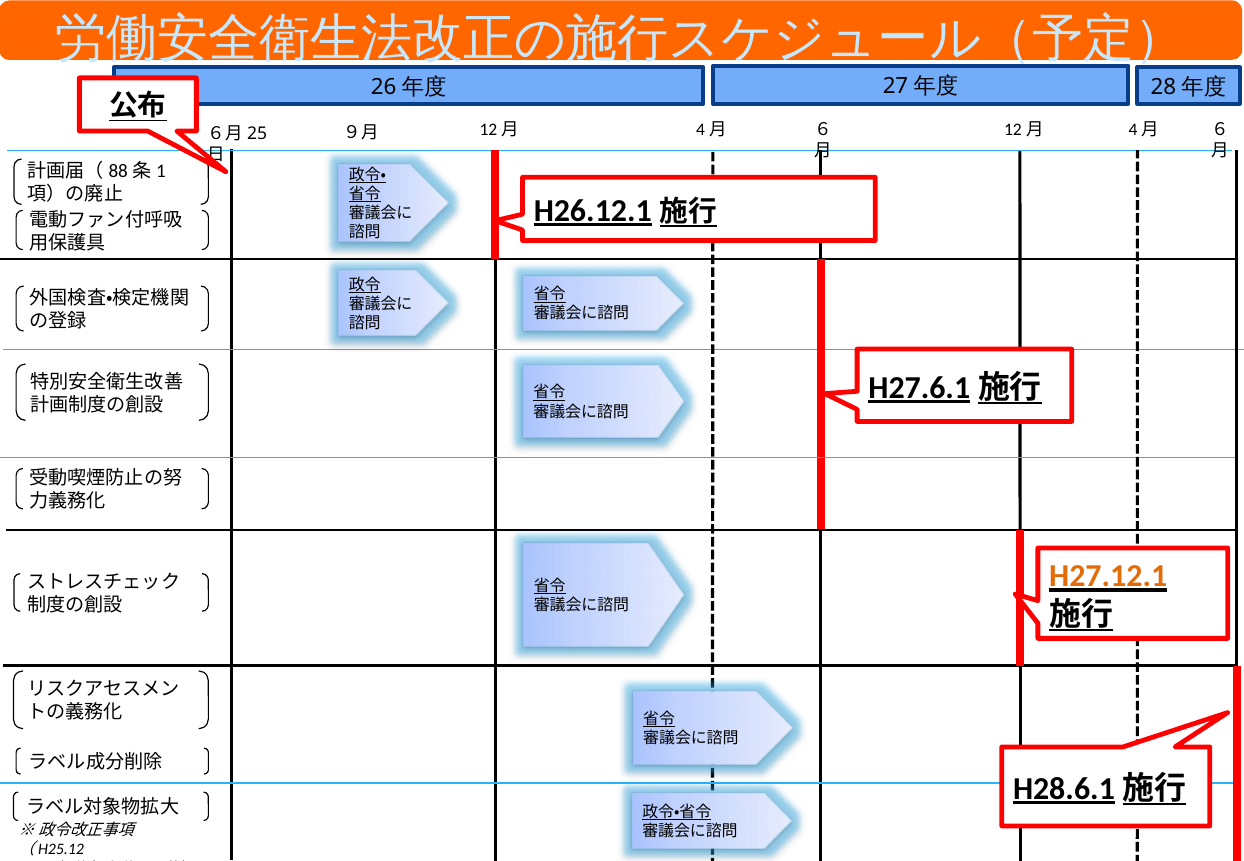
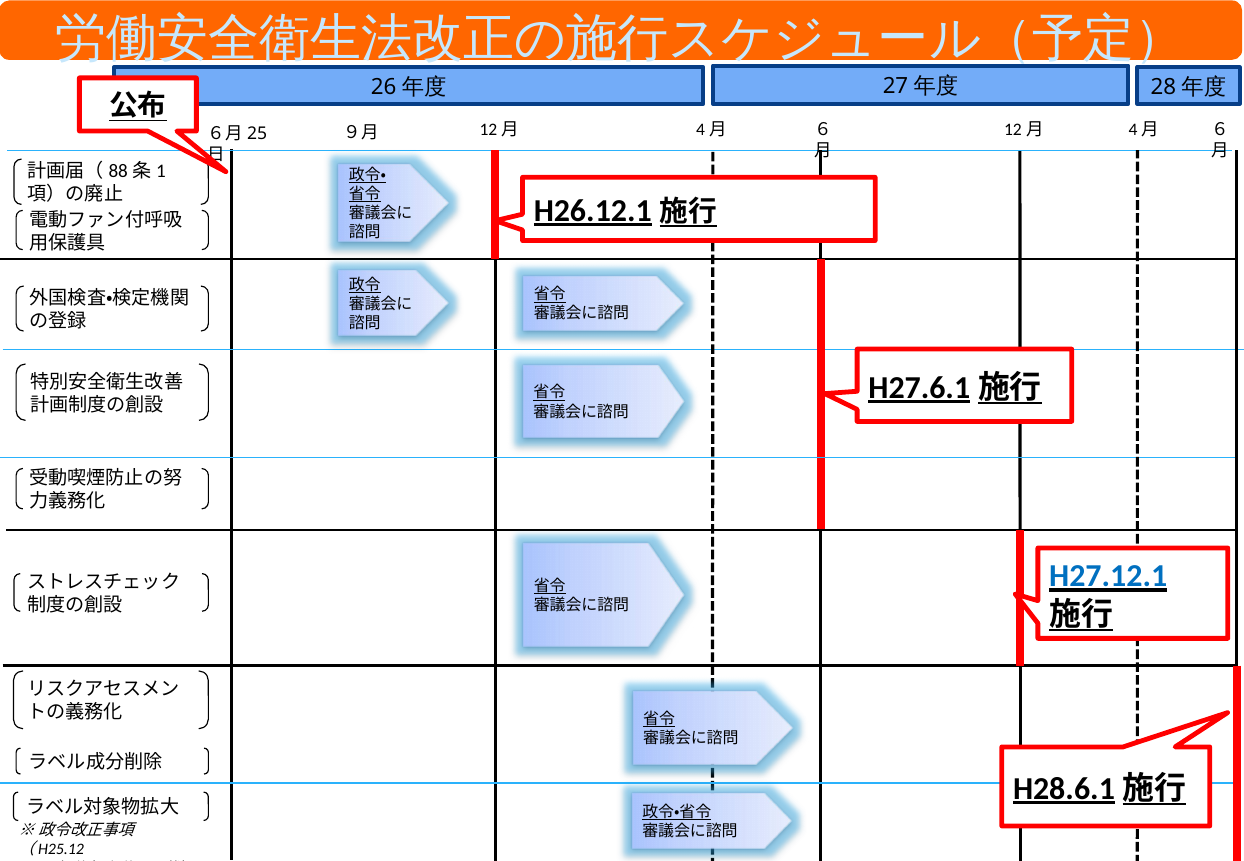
H27.12.1 colour: orange -> blue
